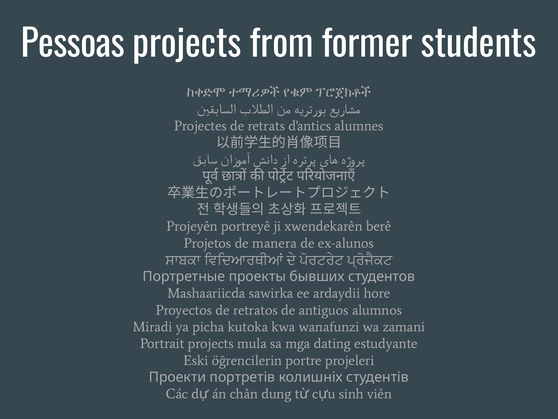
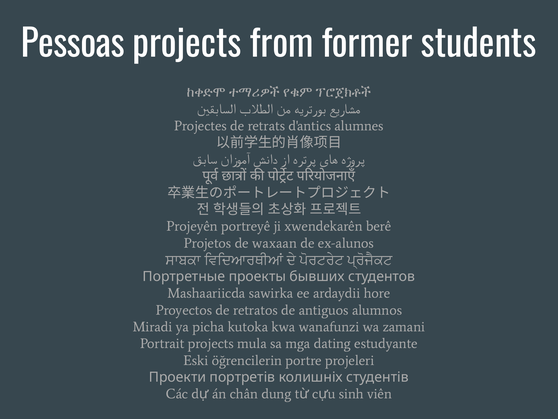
manera: manera -> waxaan
